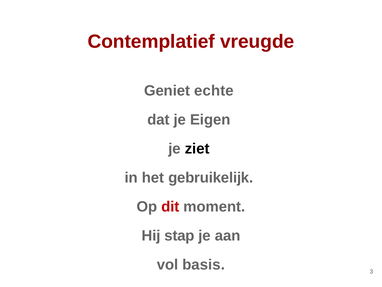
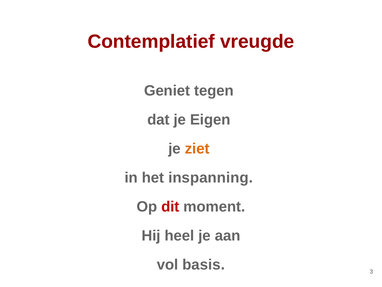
echte: echte -> tegen
ziet colour: black -> orange
gebruikelijk: gebruikelijk -> inspanning
stap: stap -> heel
